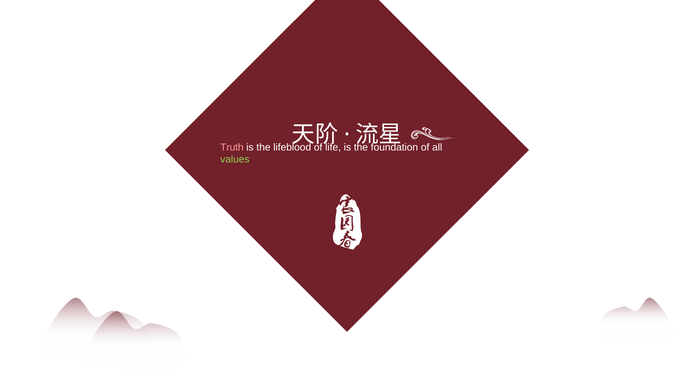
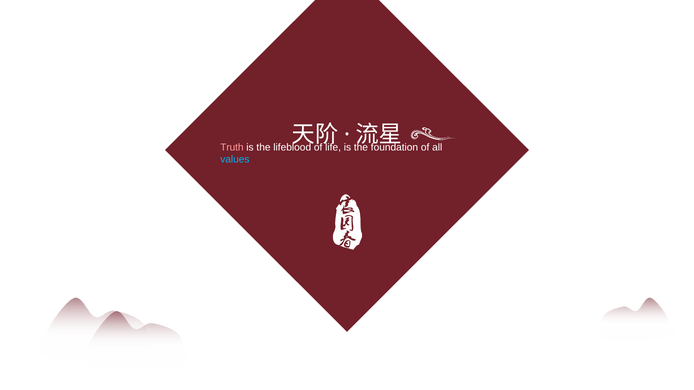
values colour: light green -> light blue
